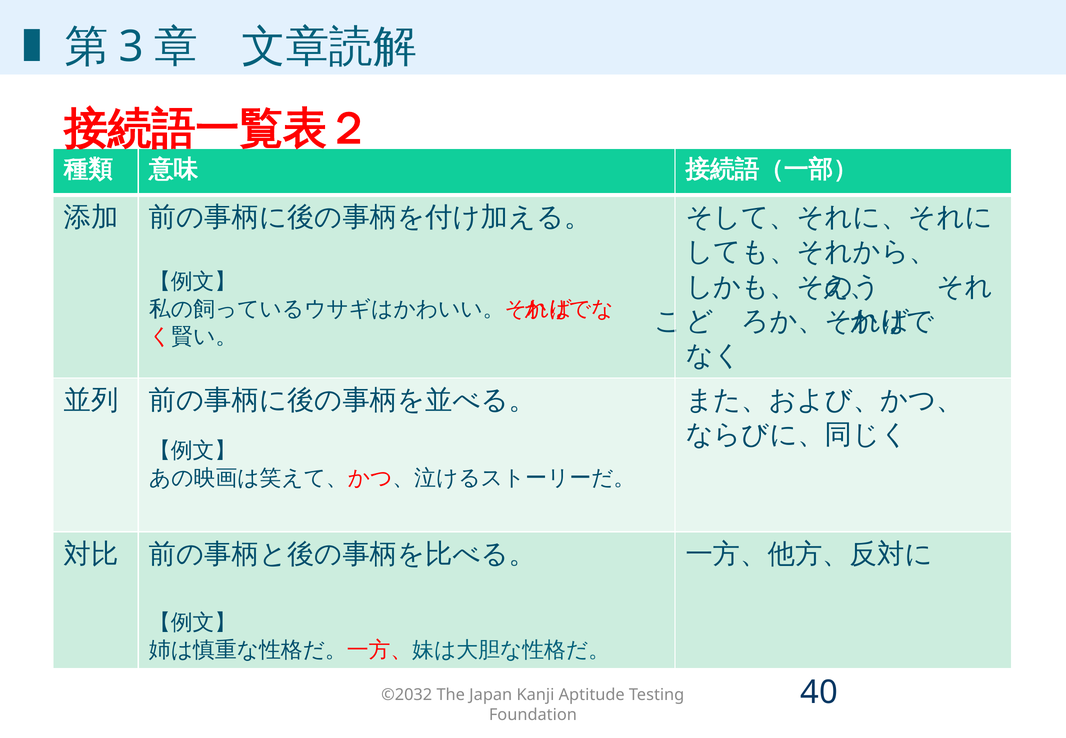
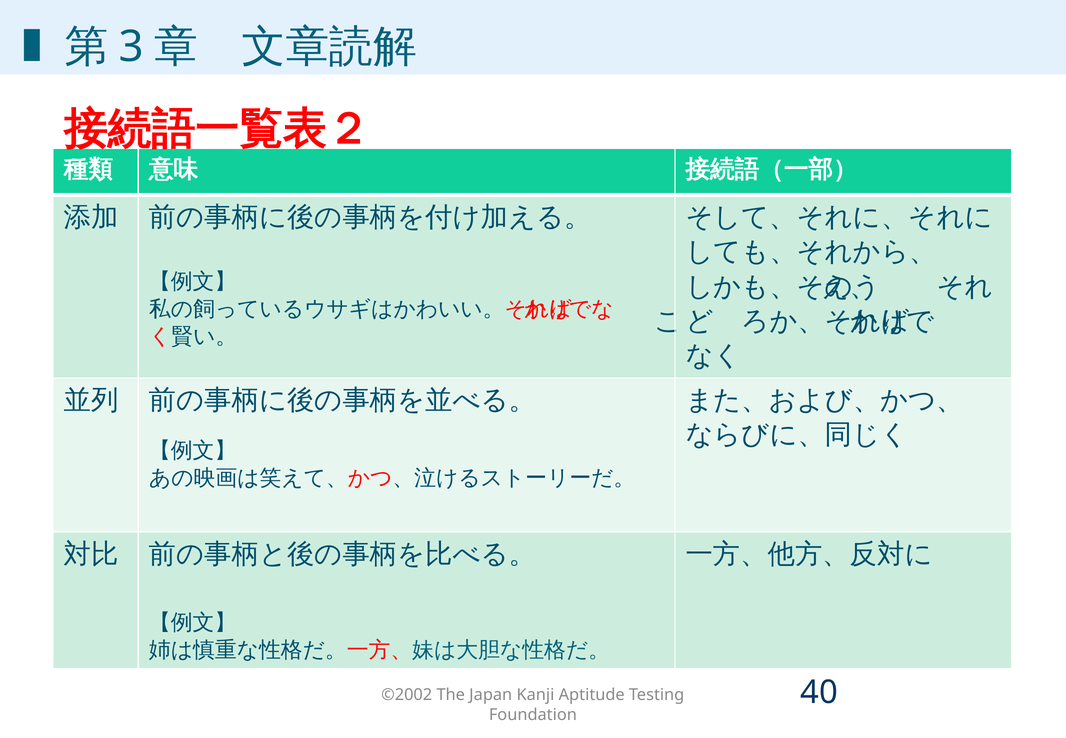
©2032: ©2032 -> ©2002
